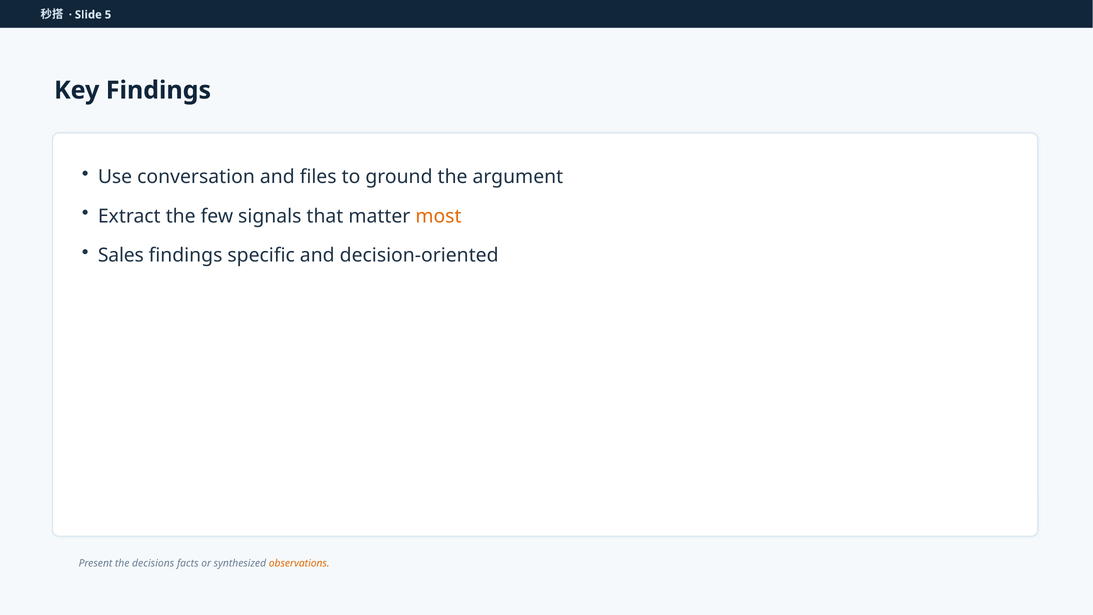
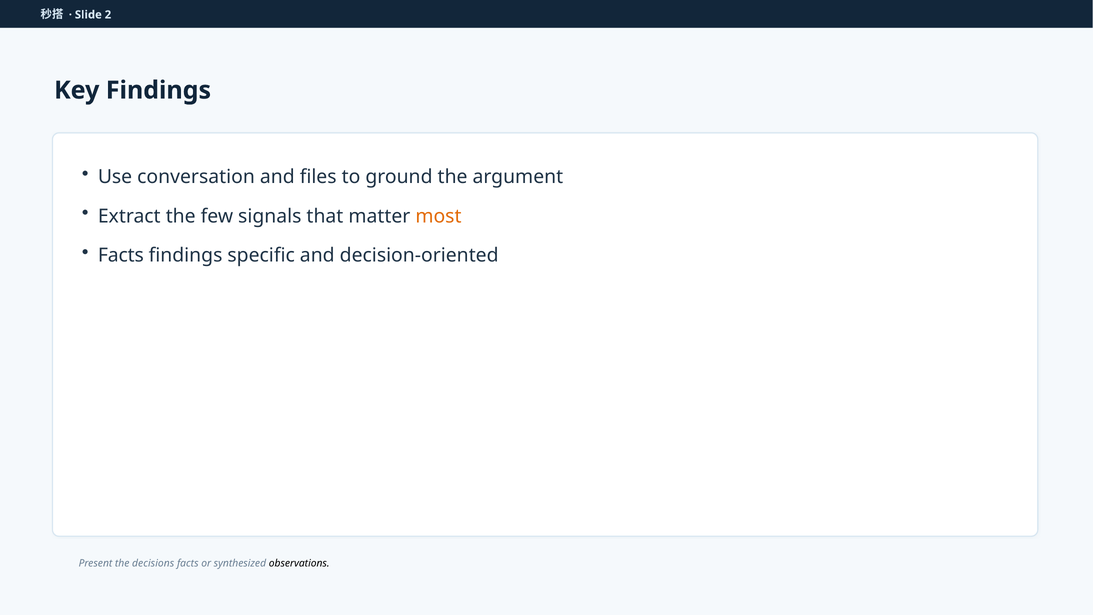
5: 5 -> 2
Sales at (121, 255): Sales -> Facts
observations colour: orange -> black
